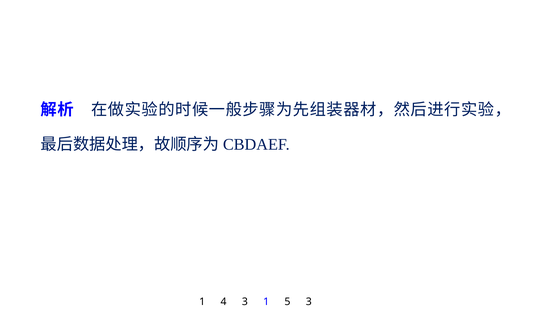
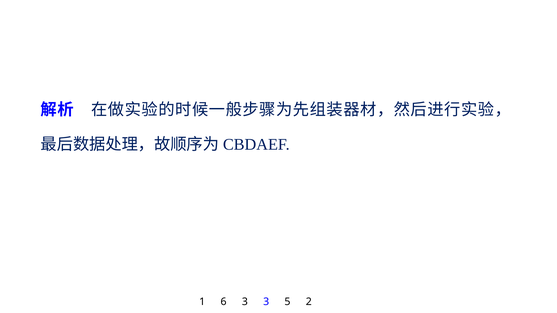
4: 4 -> 6
3 1: 1 -> 3
5 3: 3 -> 2
